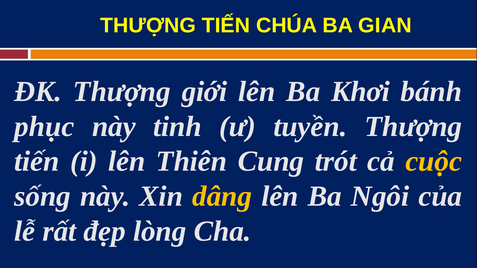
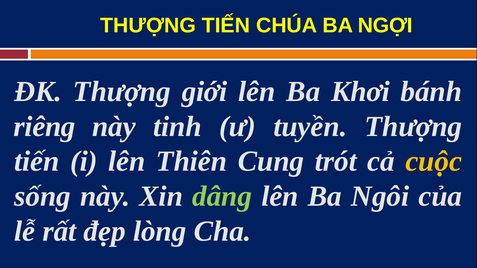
GIAN: GIAN -> NGỢI
phục: phục -> riêng
dâng colour: yellow -> light green
